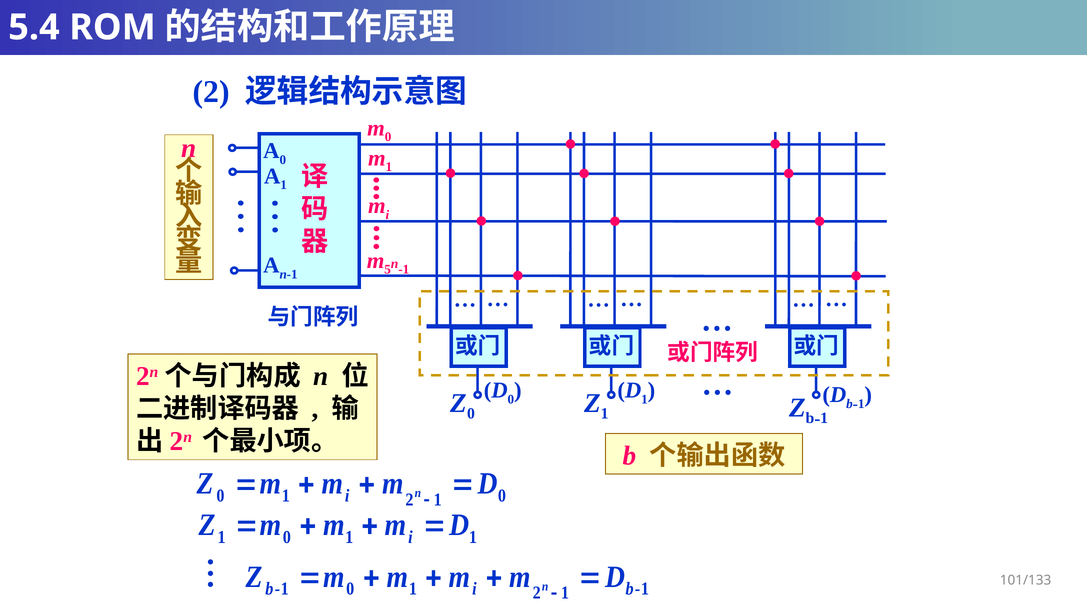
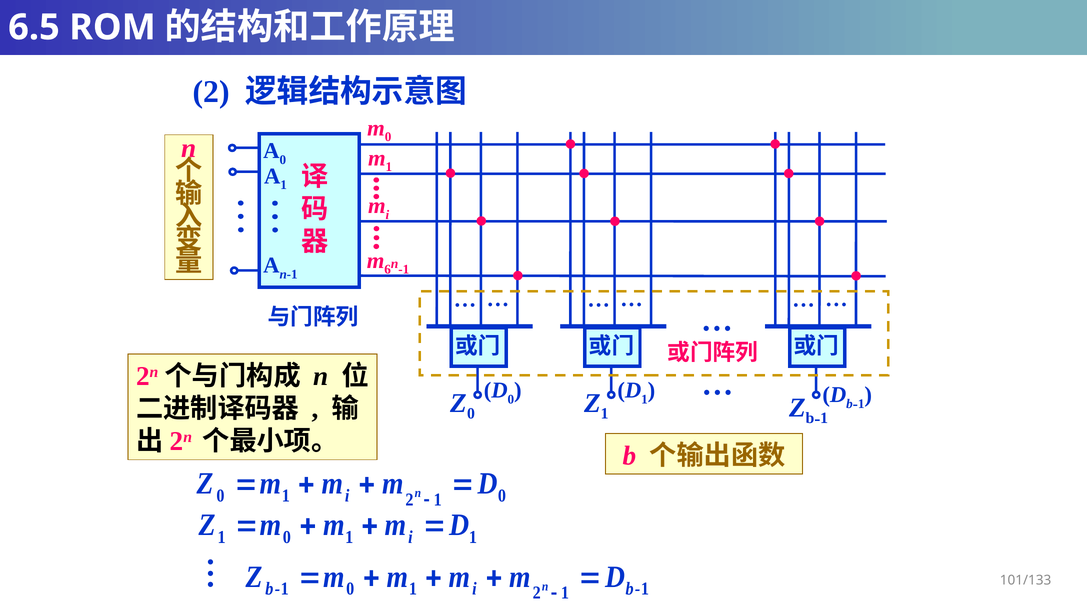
5.4: 5.4 -> 6.5
5: 5 -> 6
